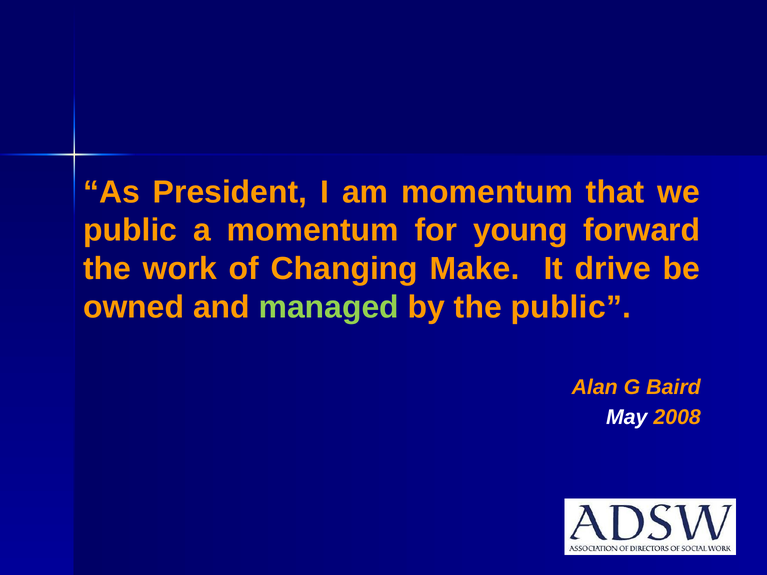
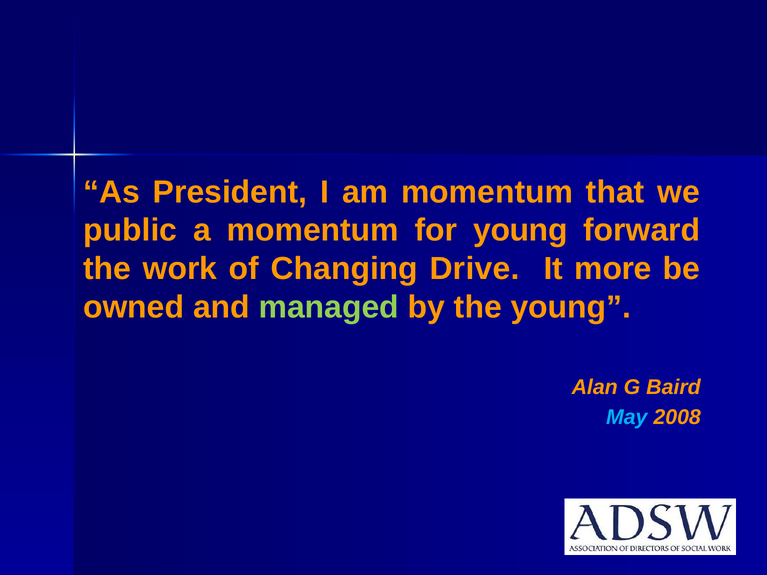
Make: Make -> Drive
drive: drive -> more
the public: public -> young
May colour: white -> light blue
